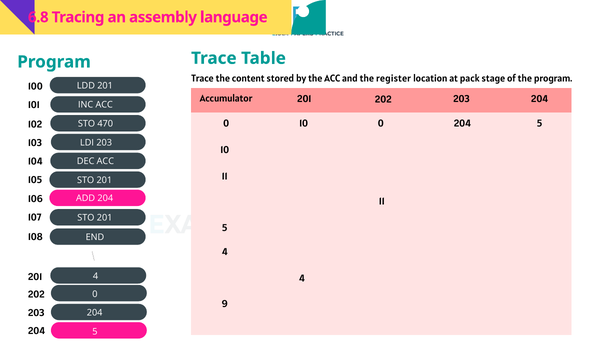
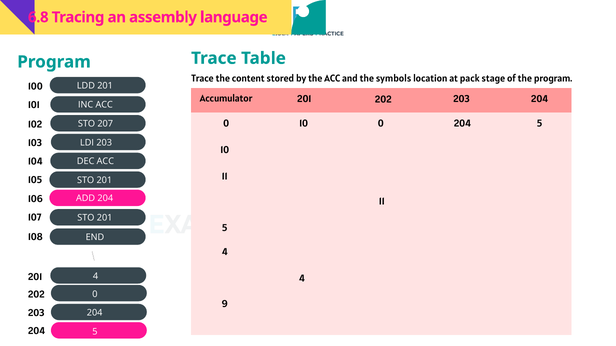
register: register -> symbols
470: 470 -> 207
